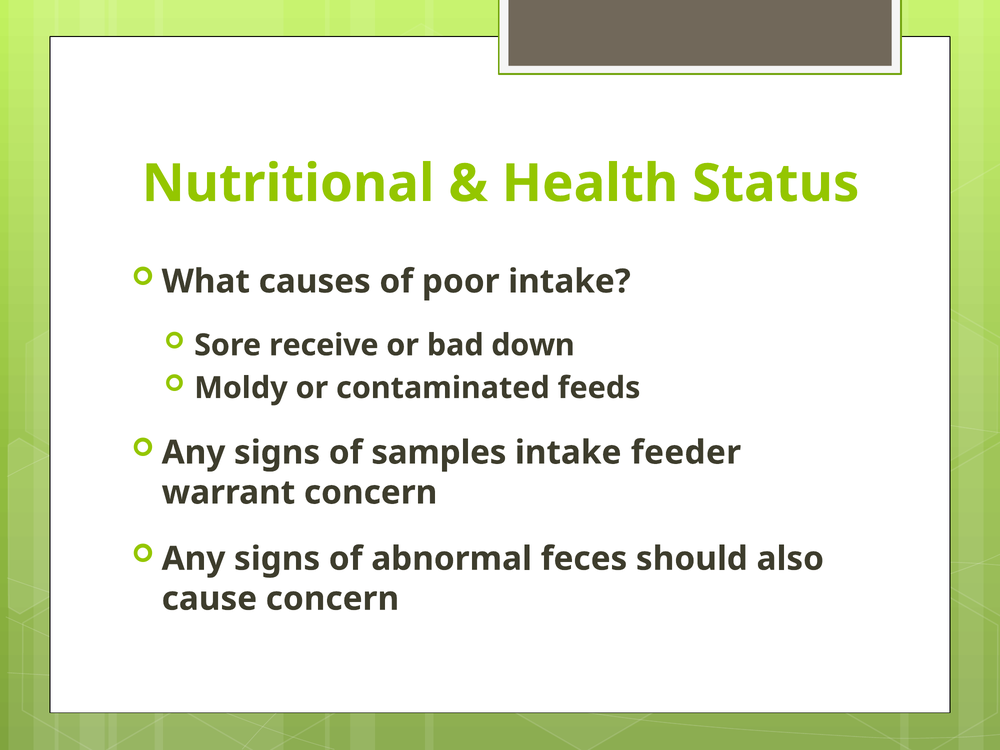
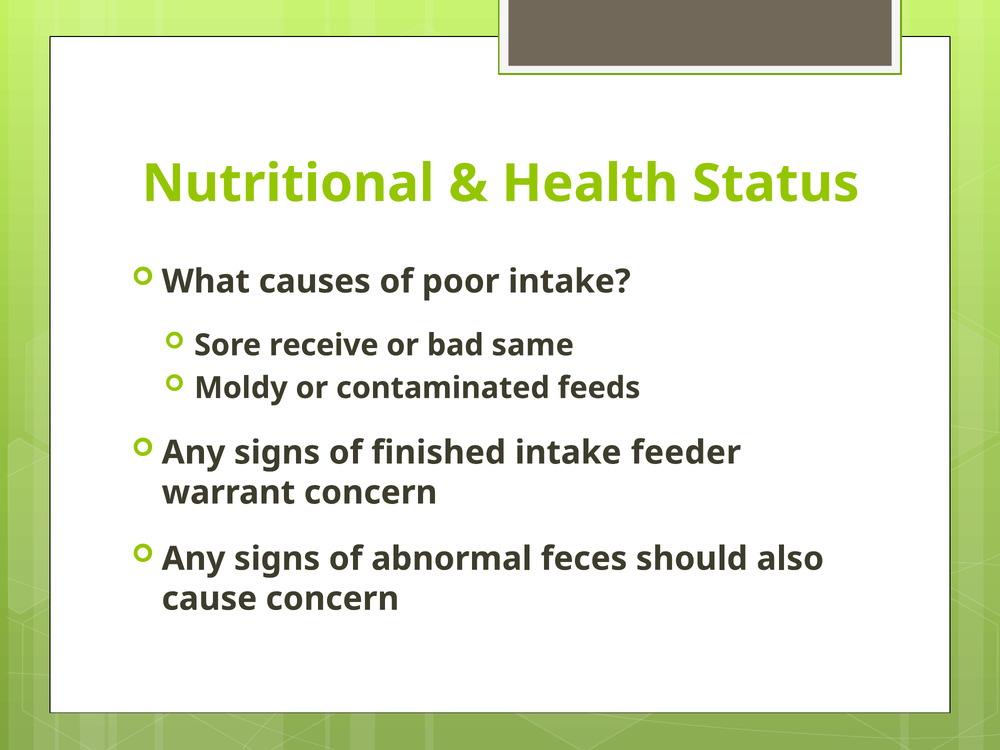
down: down -> same
samples: samples -> finished
